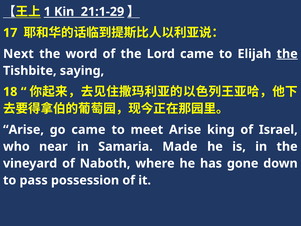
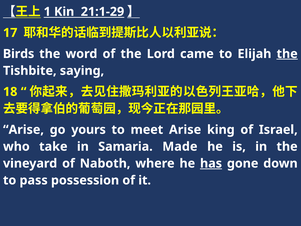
Next: Next -> Birds
go came: came -> yours
near: near -> take
has underline: none -> present
